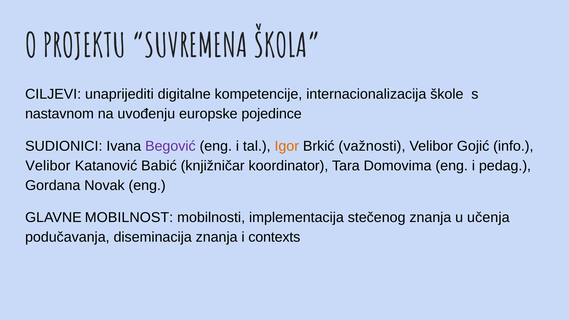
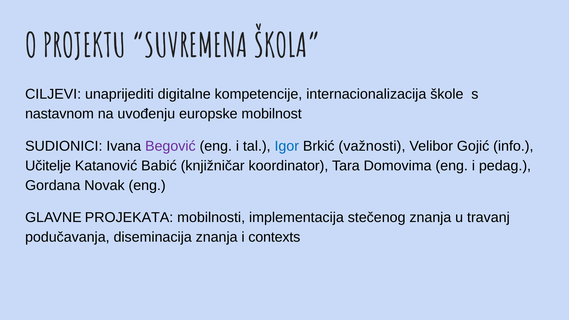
pojedince: pojedince -> mobilnost
Igor colour: orange -> blue
Velibor at (48, 166): Velibor -> Učitelje
MOBILNOST: MOBILNOST -> PROJEKATA
učenja: učenja -> travanj
